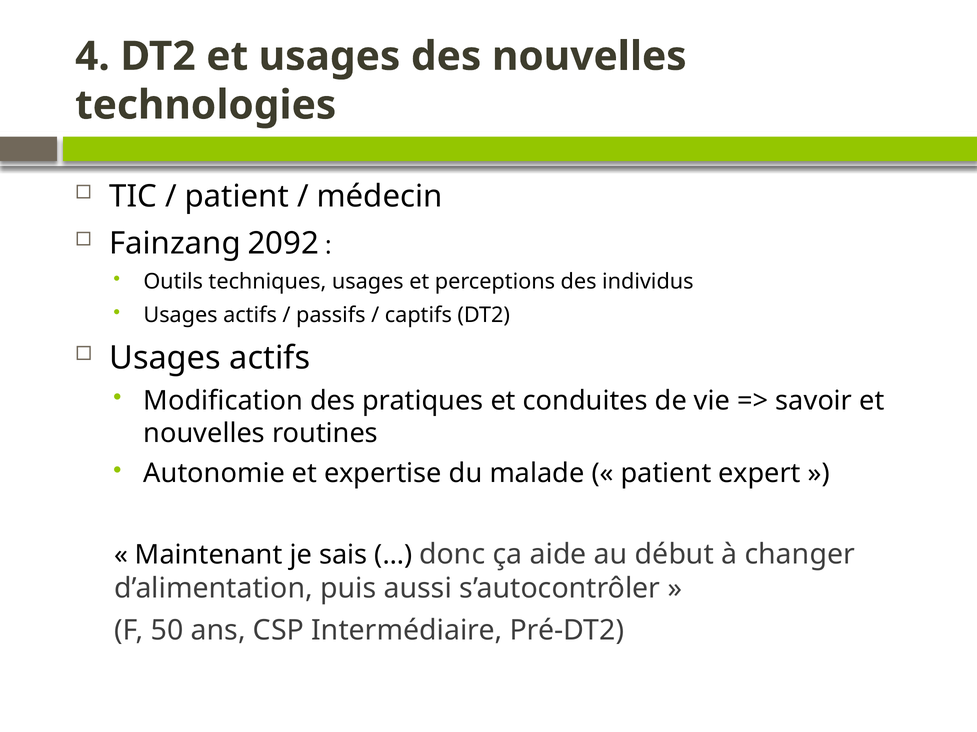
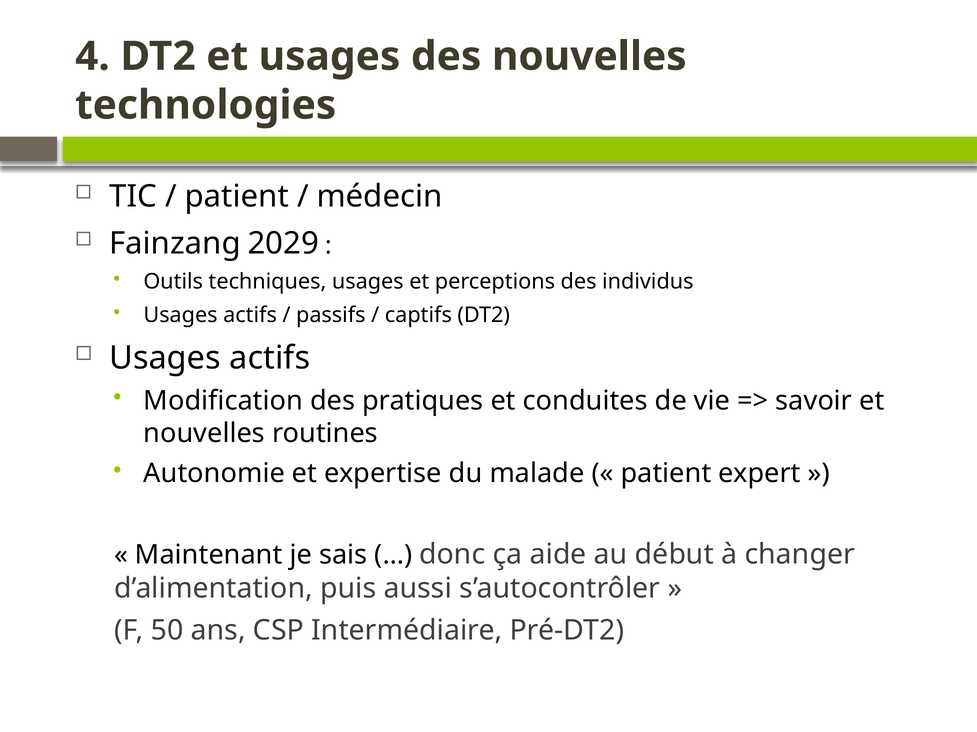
2092: 2092 -> 2029
